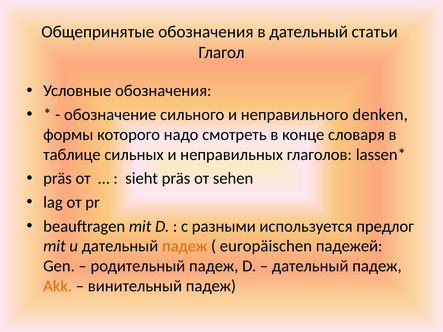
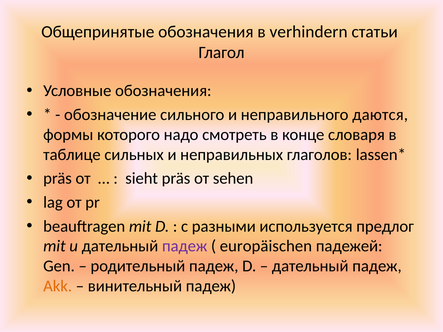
в дательный: дательный -> verhindern
denken: denken -> даются
падеж at (185, 246) colour: orange -> purple
